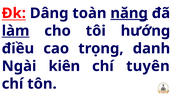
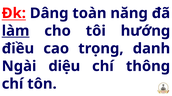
năng underline: present -> none
kiên: kiên -> diệu
tuyên: tuyên -> thông
